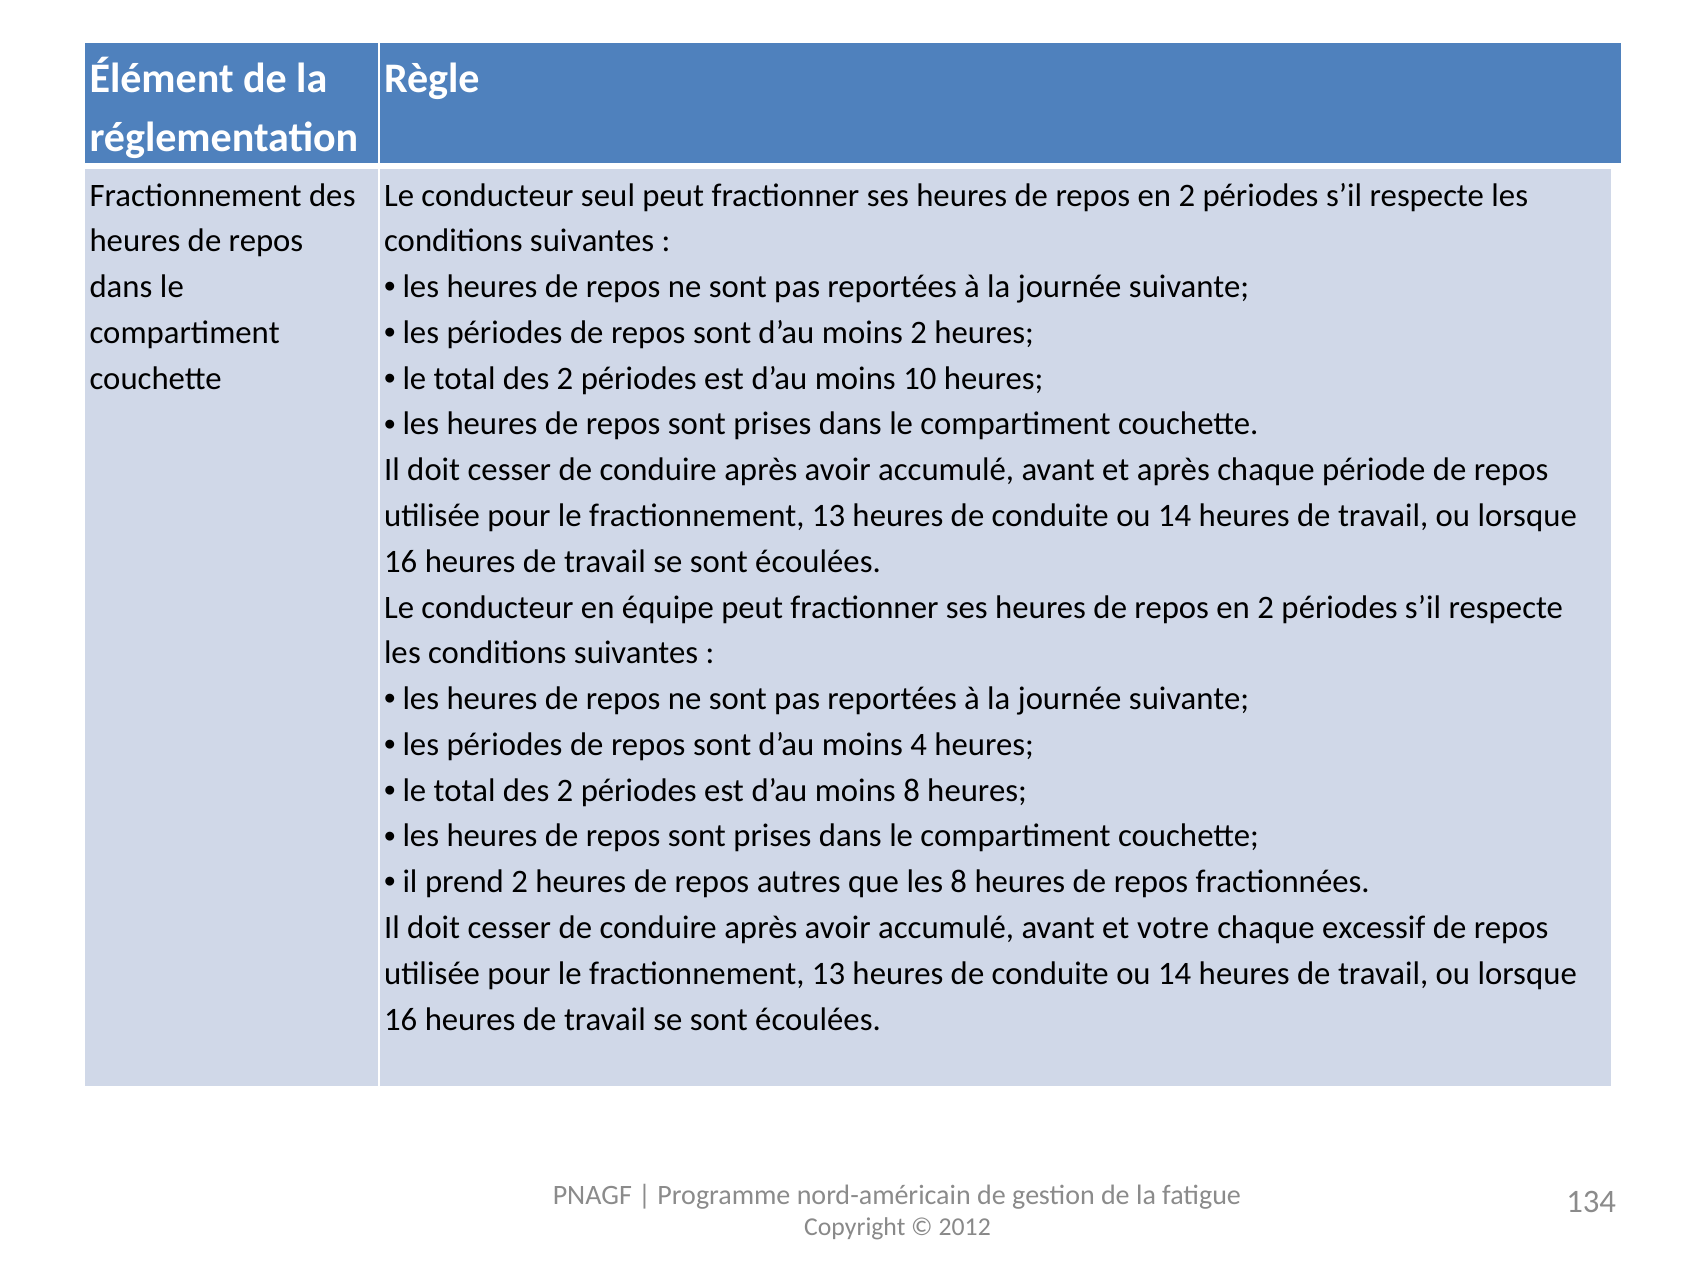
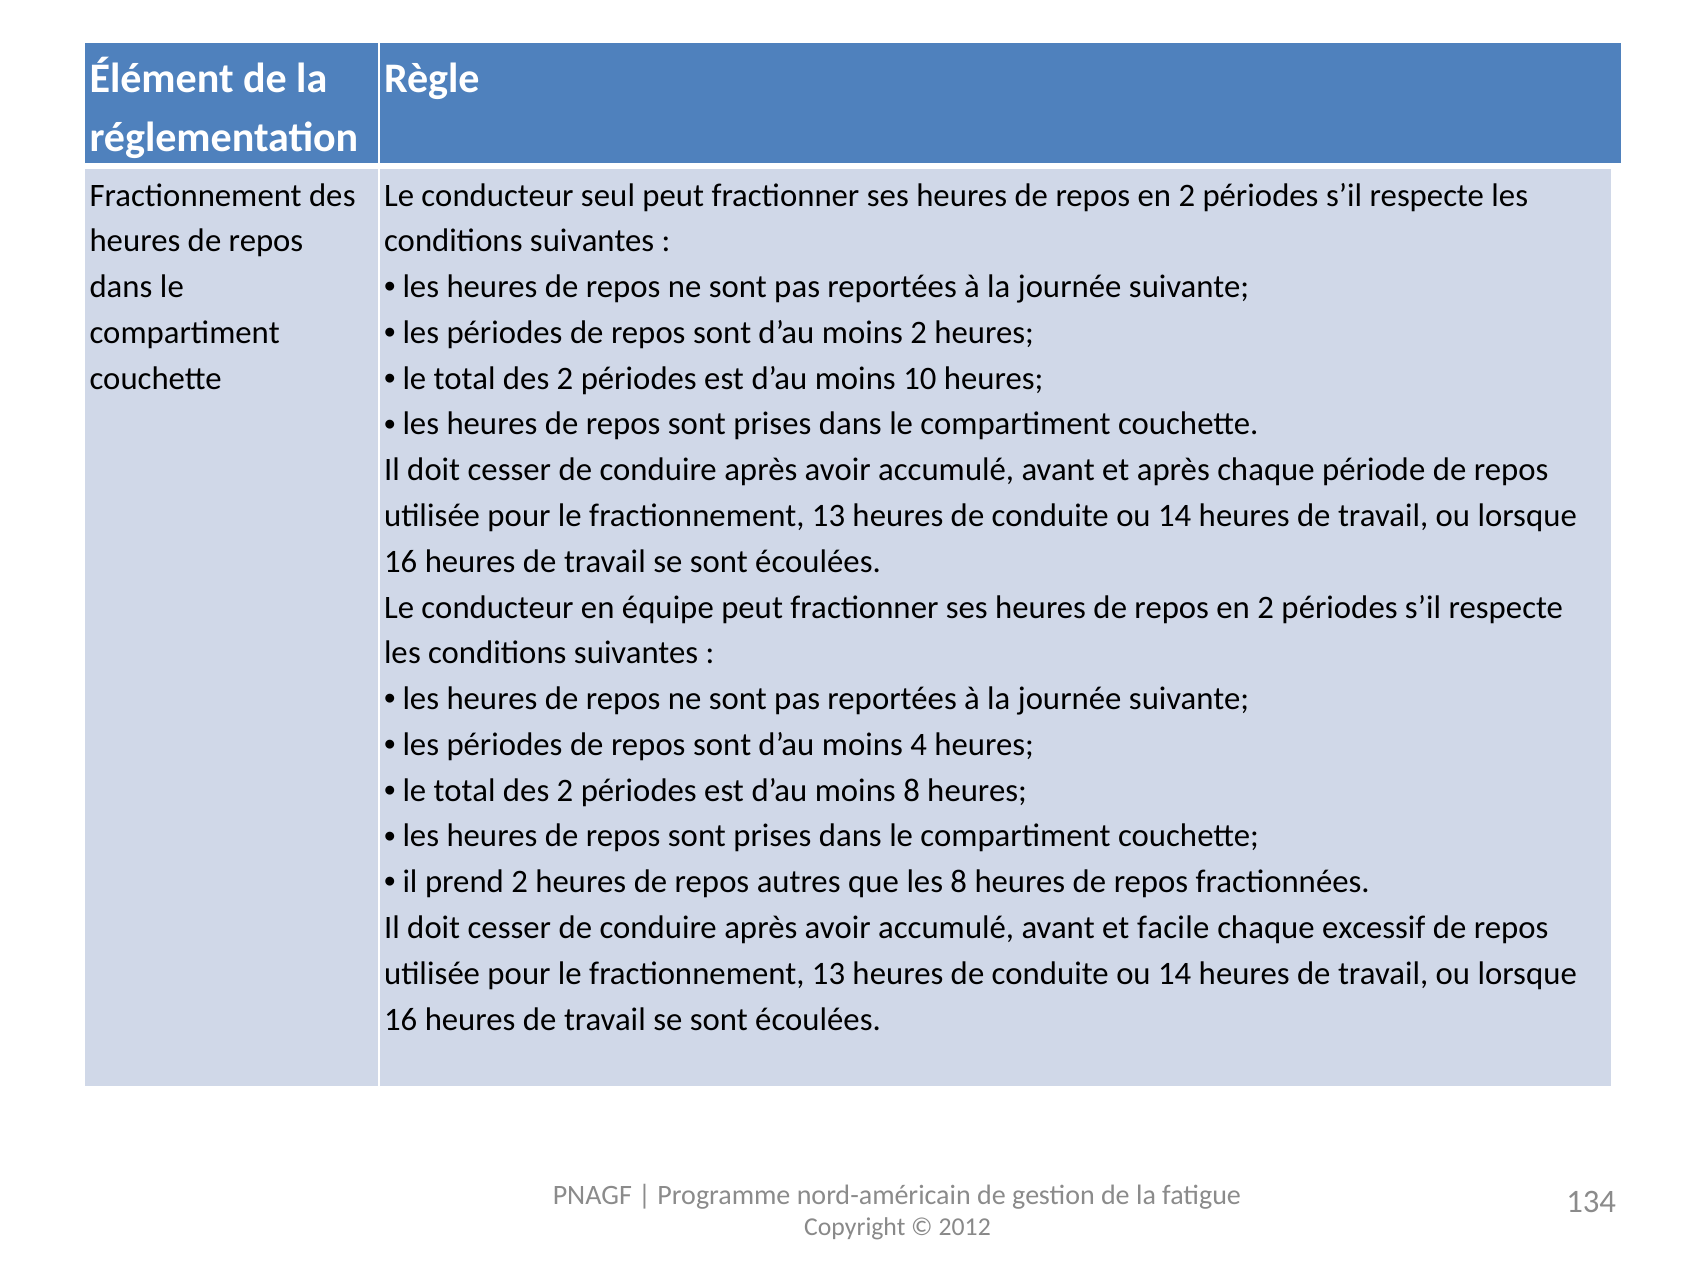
votre: votre -> facile
